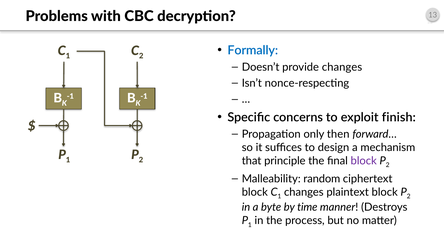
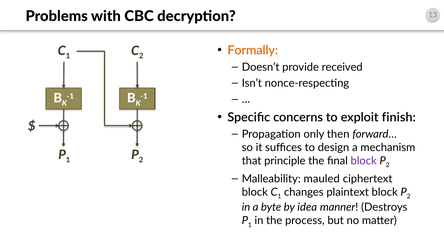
Formally colour: blue -> orange
provide changes: changes -> received
random: random -> mauled
time: time -> idea
